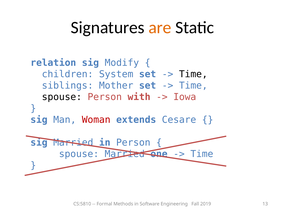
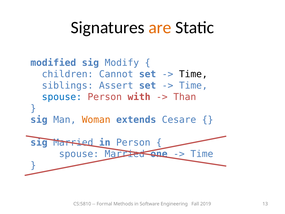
relation: relation -> modified
System: System -> Cannot
Mother: Mother -> Assert
spouse at (62, 97) colour: black -> blue
Iowa: Iowa -> Than
Woman colour: red -> orange
